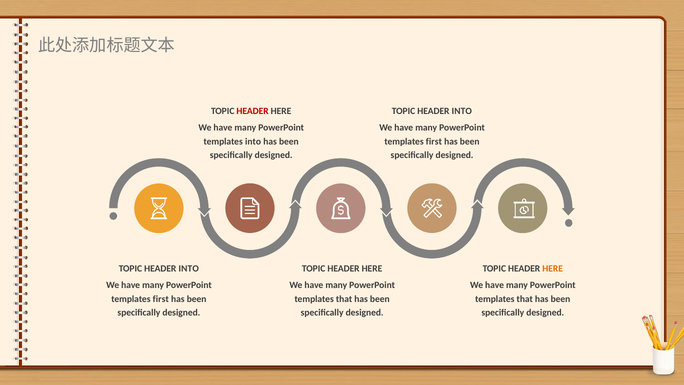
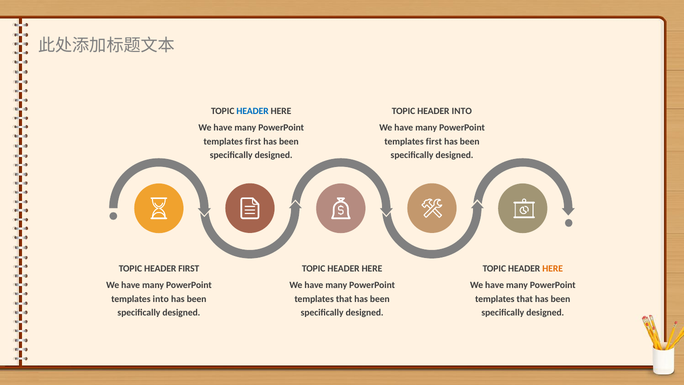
HEADER at (253, 111) colour: red -> blue
into at (253, 141): into -> first
INTO at (189, 268): INTO -> FIRST
first at (161, 299): first -> into
